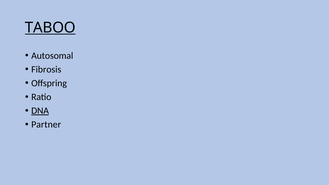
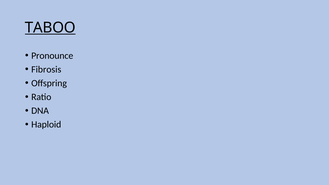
Autosomal: Autosomal -> Pronounce
DNA underline: present -> none
Partner: Partner -> Haploid
